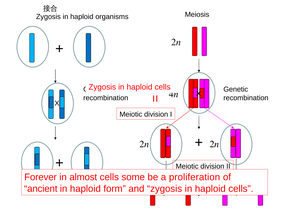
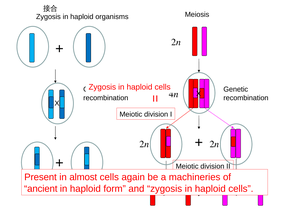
Forever: Forever -> Present
some: some -> again
proliferation: proliferation -> machineries
